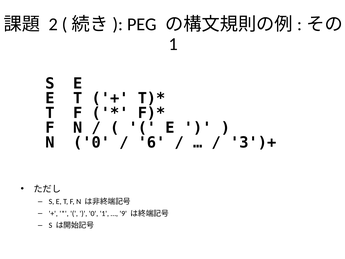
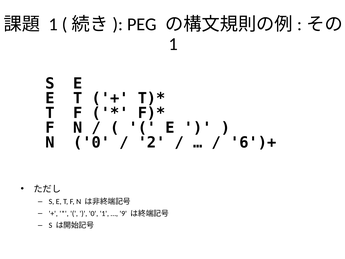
2 at (53, 24): 2 -> 1
6: 6 -> 2
3')+: 3')+ -> 6')+
